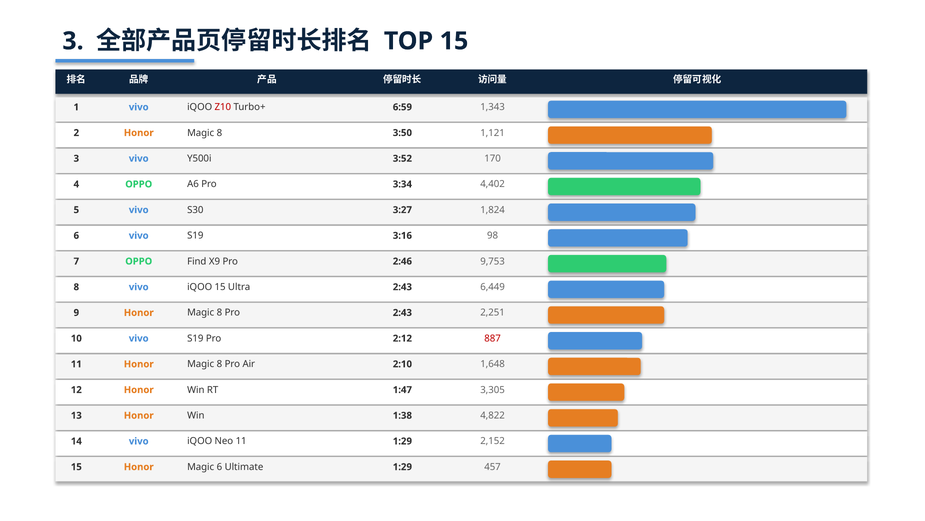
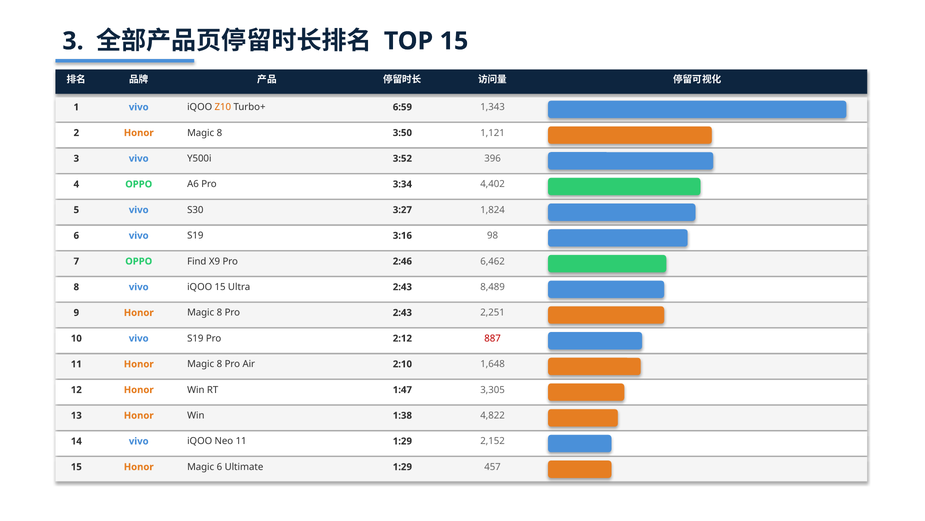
Z10 colour: red -> orange
170: 170 -> 396
9,753: 9,753 -> 6,462
6,449: 6,449 -> 8,489
